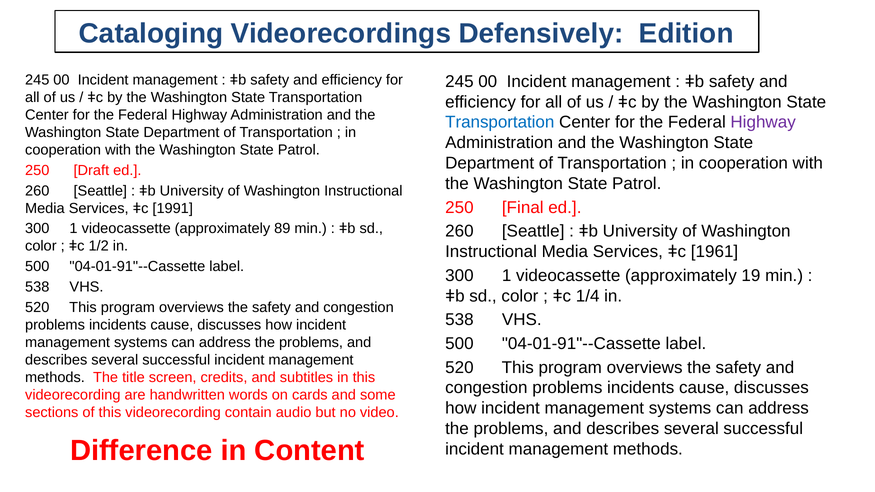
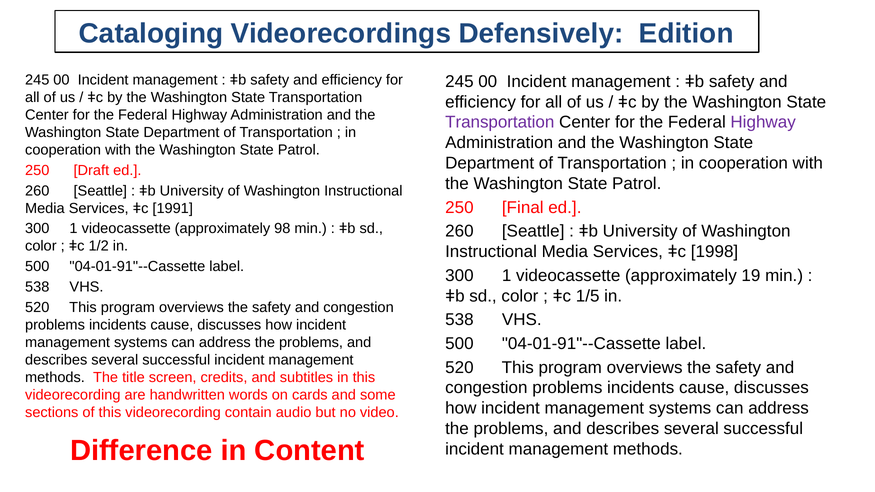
Transportation at (500, 122) colour: blue -> purple
89: 89 -> 98
1961: 1961 -> 1998
1/4: 1/4 -> 1/5
